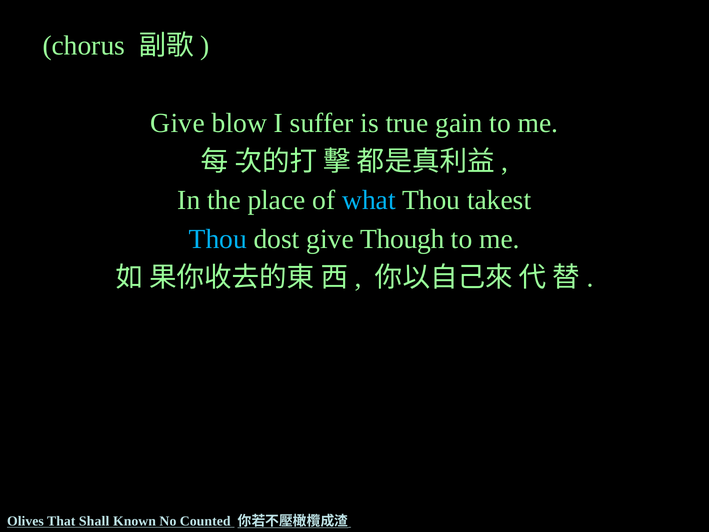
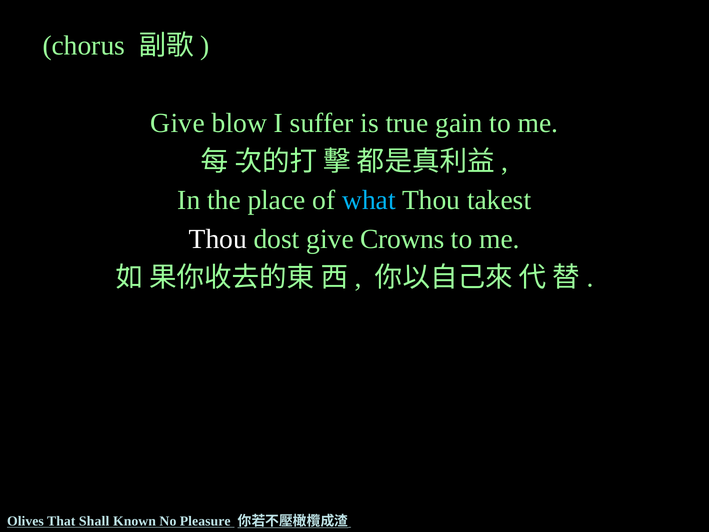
Thou at (218, 239) colour: light blue -> white
Though: Though -> Crowns
Counted: Counted -> Pleasure
